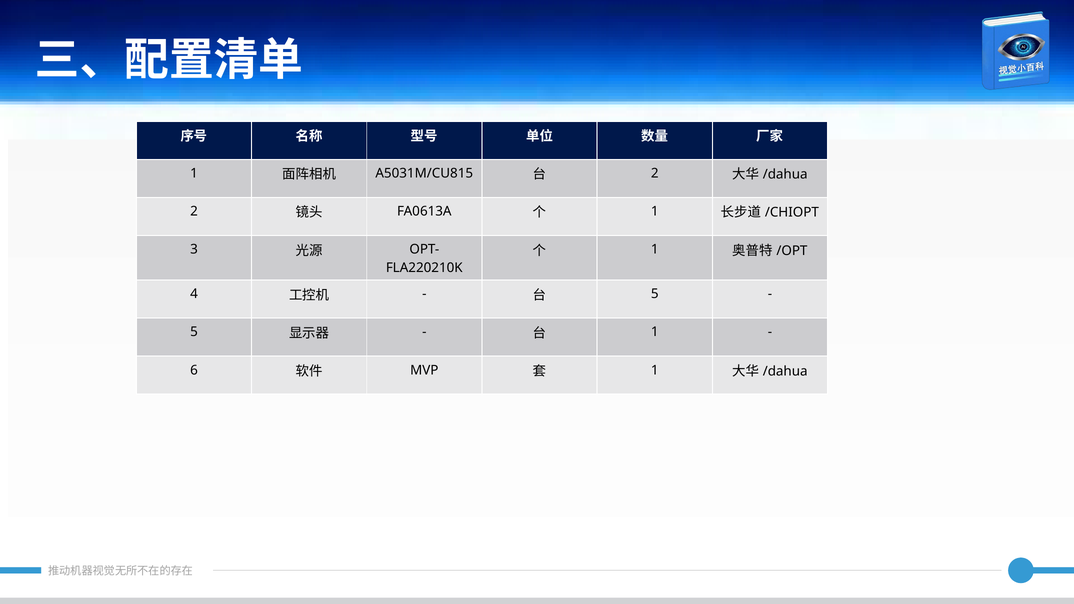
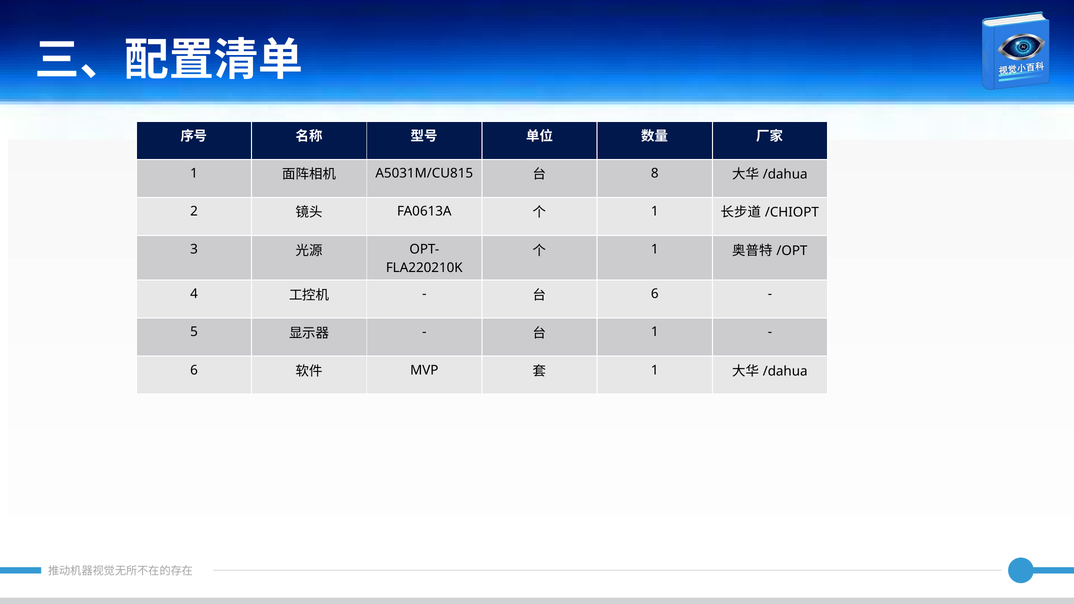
2 at (655, 173): 2 -> 8
5 at (655, 294): 5 -> 6
